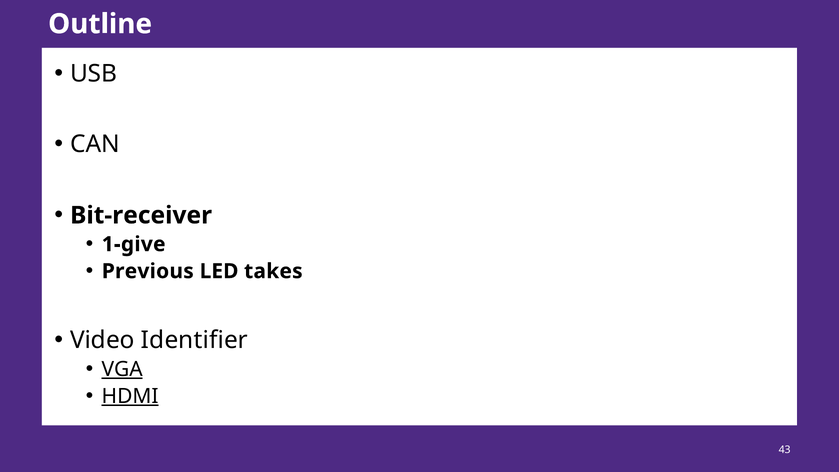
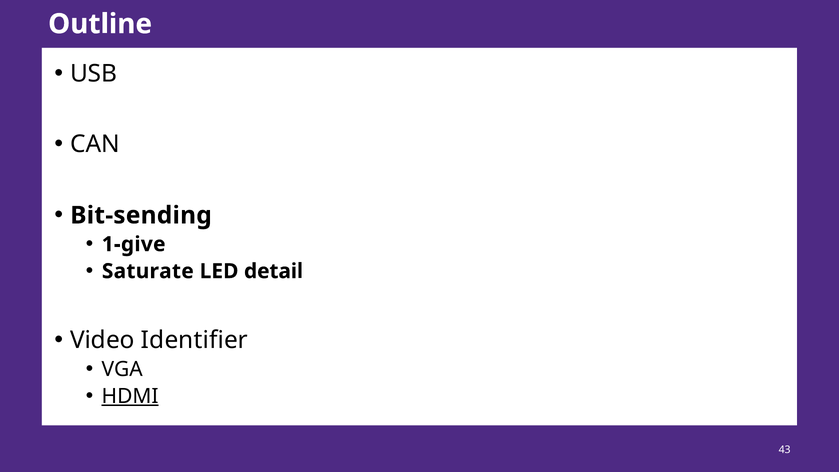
Bit-receiver: Bit-receiver -> Bit-sending
Previous: Previous -> Saturate
takes: takes -> detail
VGA underline: present -> none
